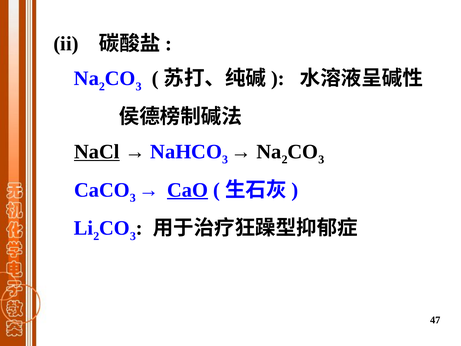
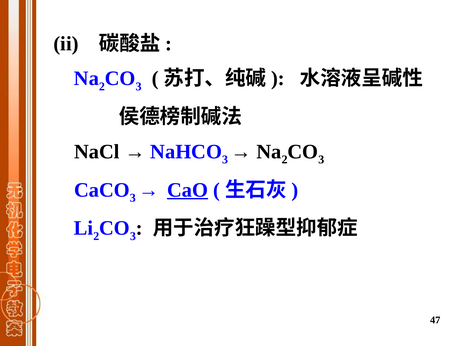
NaCl underline: present -> none
